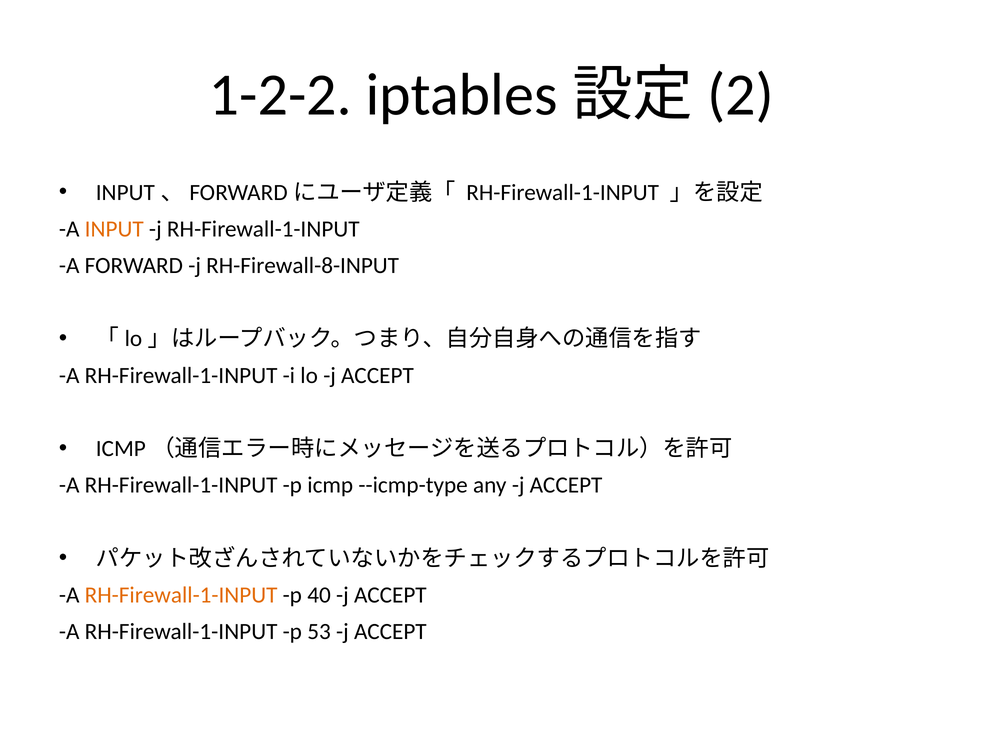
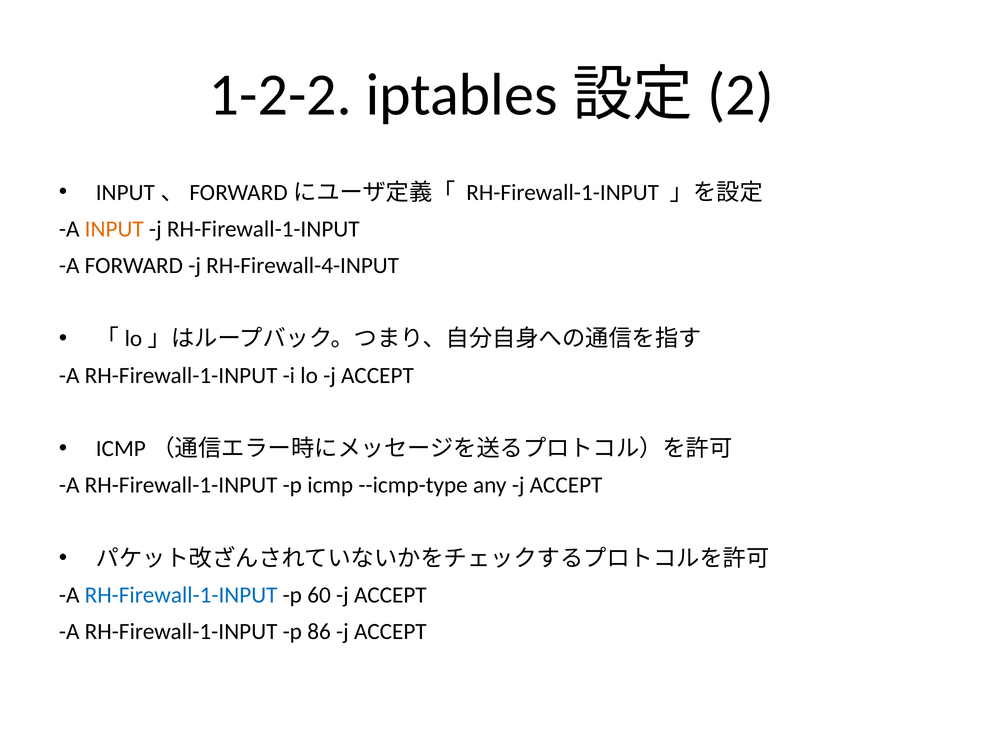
RH-Firewall-8-INPUT: RH-Firewall-8-INPUT -> RH-Firewall-4-INPUT
RH-Firewall-1-INPUT at (181, 595) colour: orange -> blue
40: 40 -> 60
53: 53 -> 86
